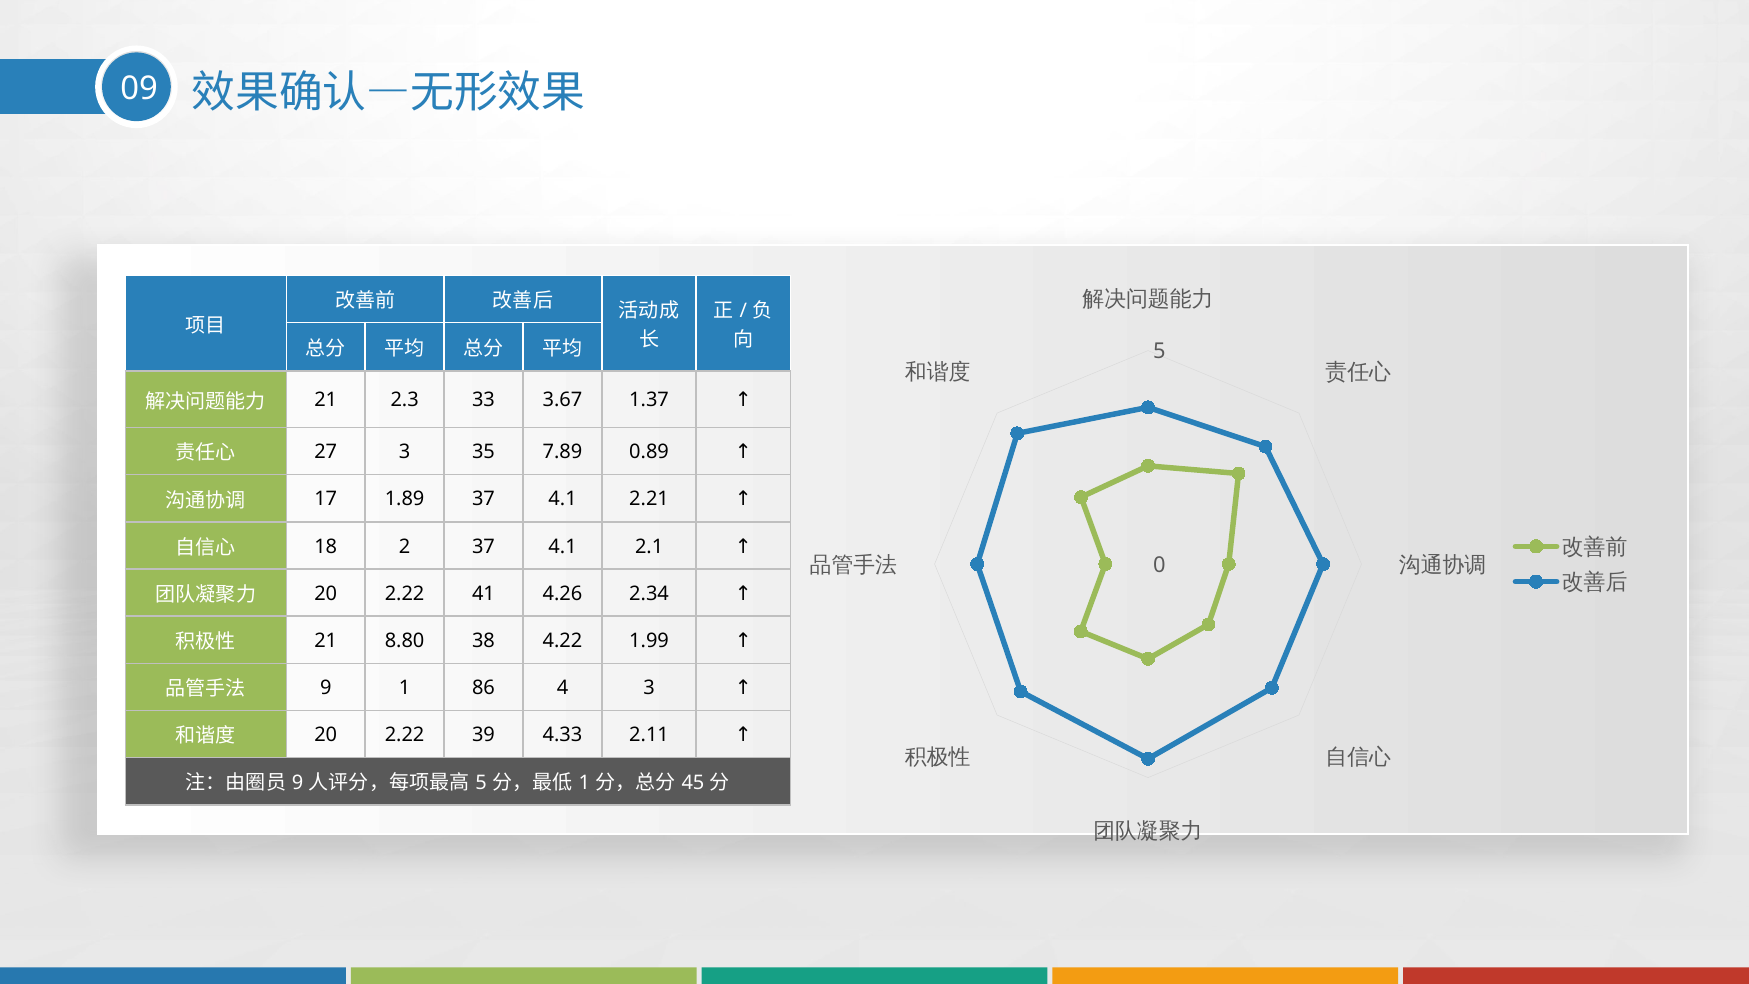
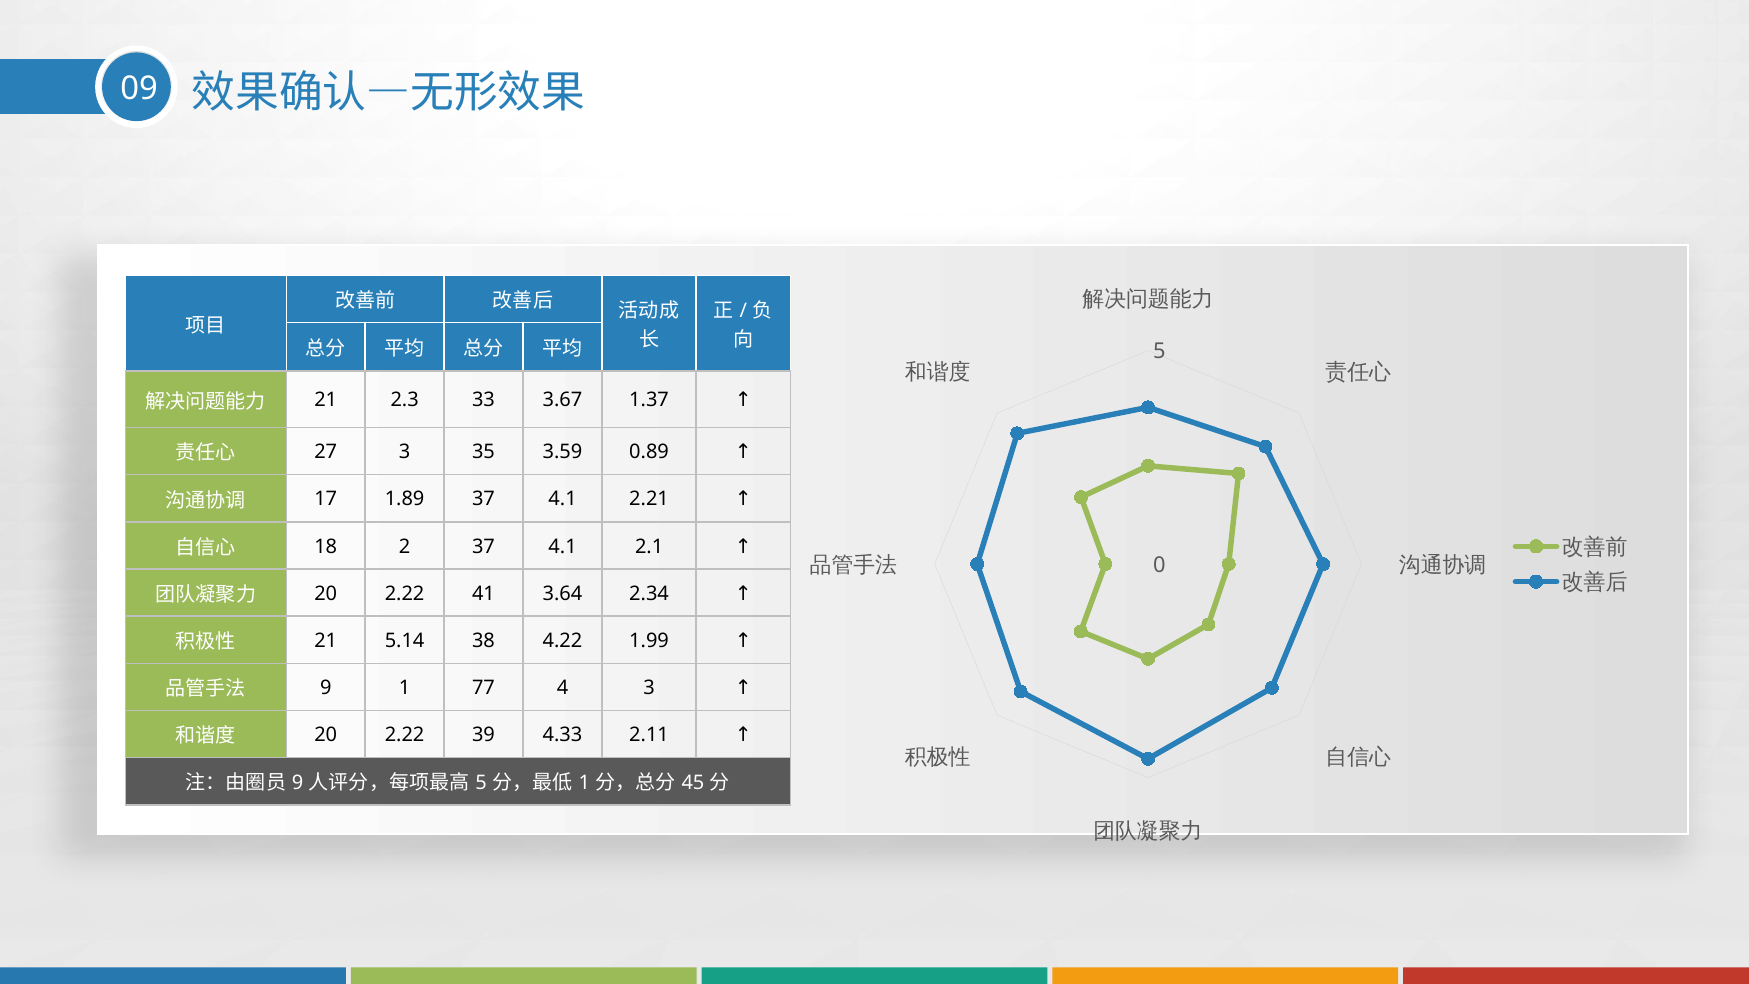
7.89: 7.89 -> 3.59
4.26: 4.26 -> 3.64
8.80: 8.80 -> 5.14
86: 86 -> 77
